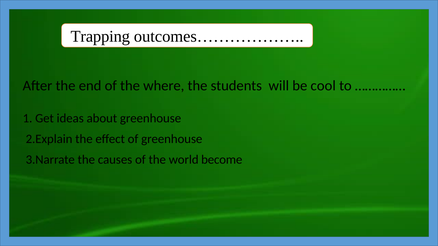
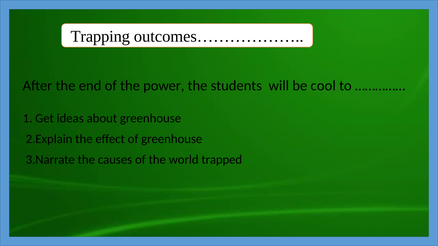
where: where -> power
become: become -> trapped
